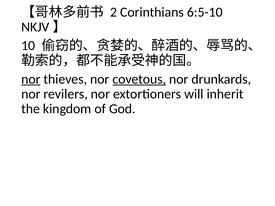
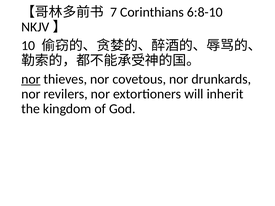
2: 2 -> 7
6:5-10: 6:5-10 -> 6:8-10
covetous underline: present -> none
